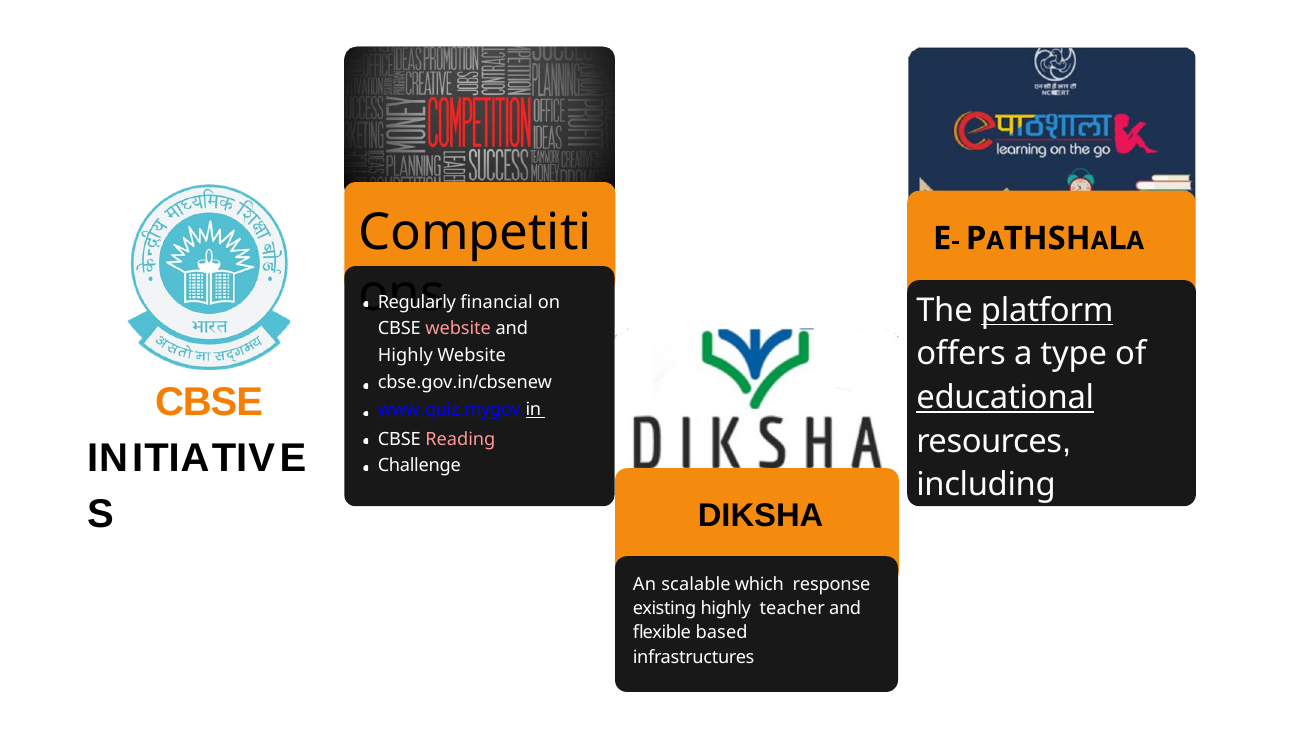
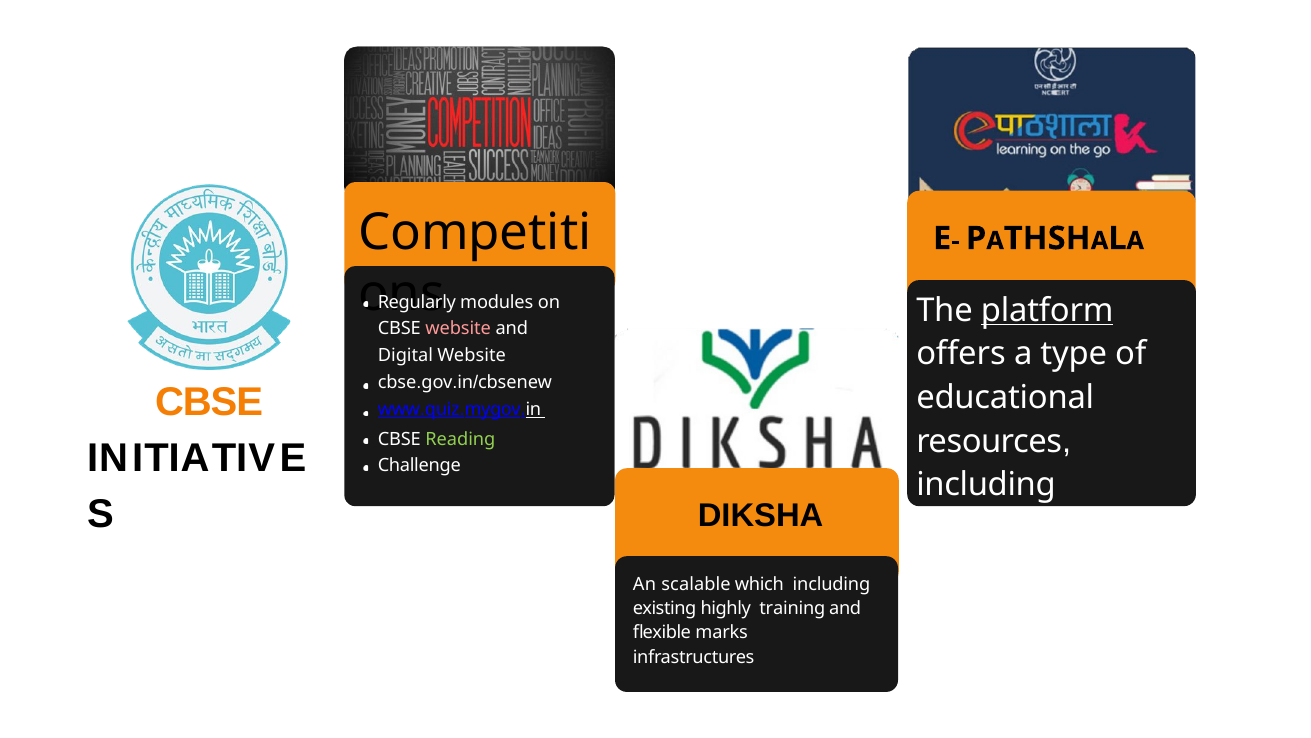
financial at (497, 302): financial -> modules
Highly at (405, 355): Highly -> Digital
educational underline: present -> none
Reading colour: pink -> light green
which response: response -> including
highly teacher: teacher -> training
based: based -> marks
